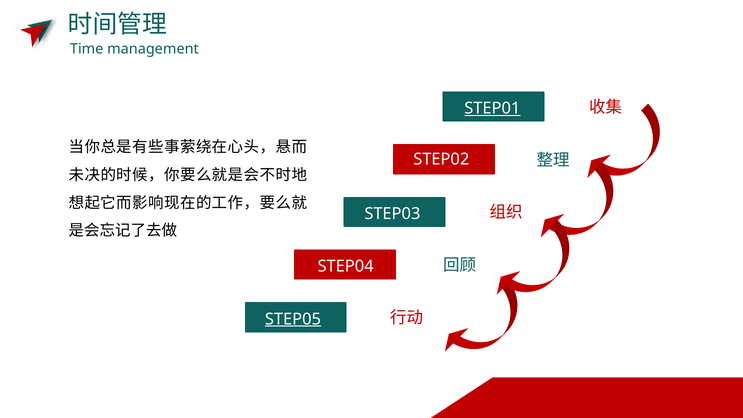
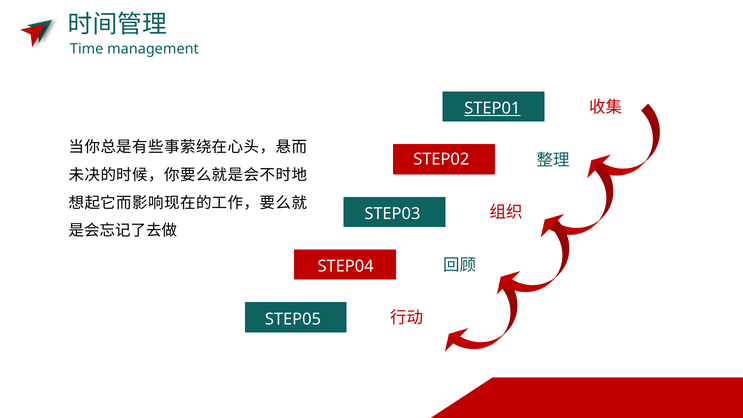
STEP05 underline: present -> none
